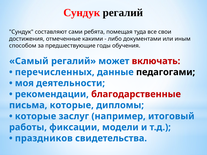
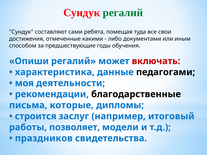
регалий at (123, 13) colour: black -> green
Самый: Самый -> Опиши
перечисленных: перечисленных -> характеристика
благодарственные colour: red -> black
которые at (36, 116): которые -> строится
фиксации: фиксации -> позволяет
